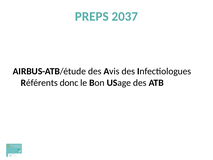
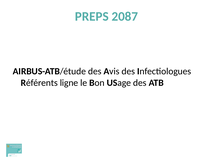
2037: 2037 -> 2087
donc: donc -> ligne
